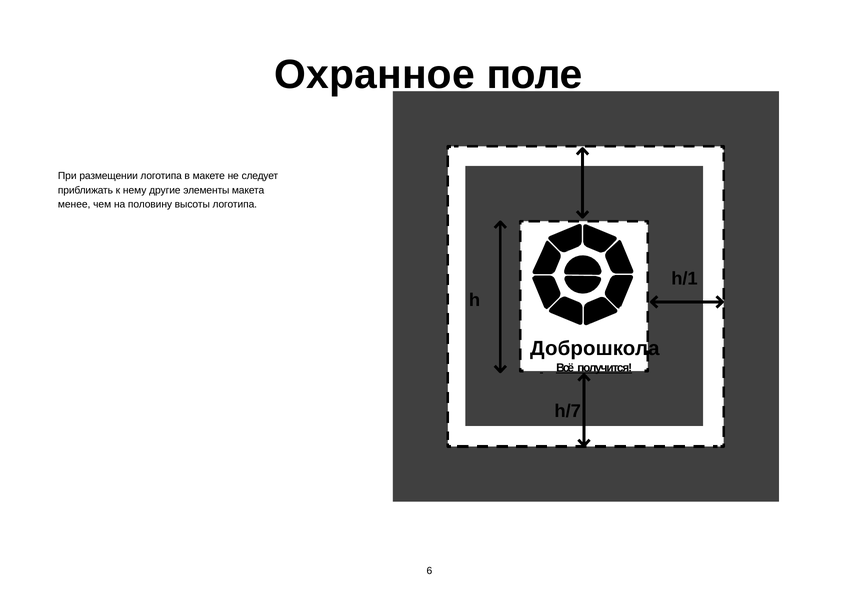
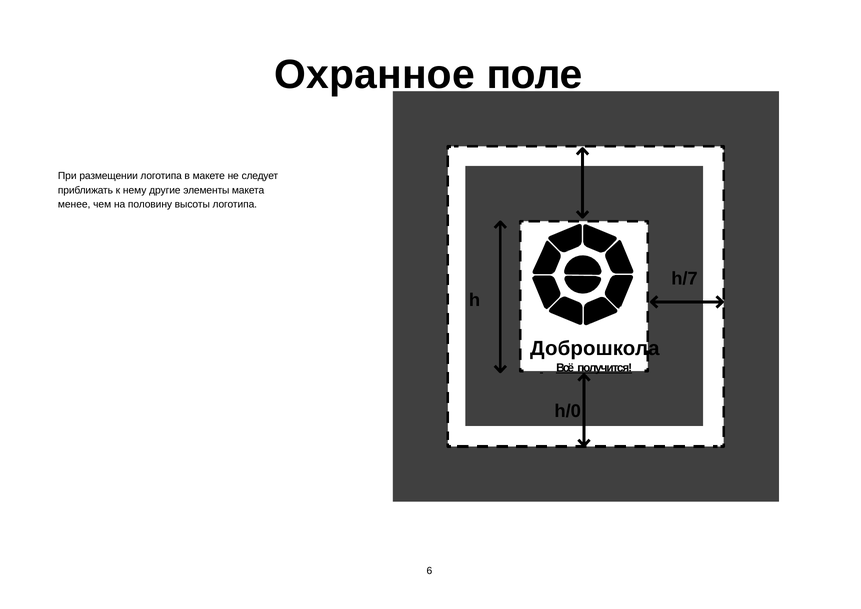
h/1: h/1 -> h/7
h/7: h/7 -> h/0
